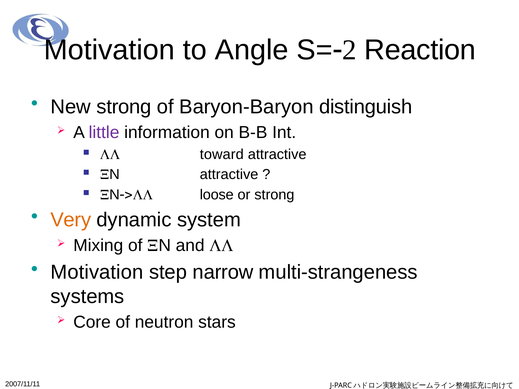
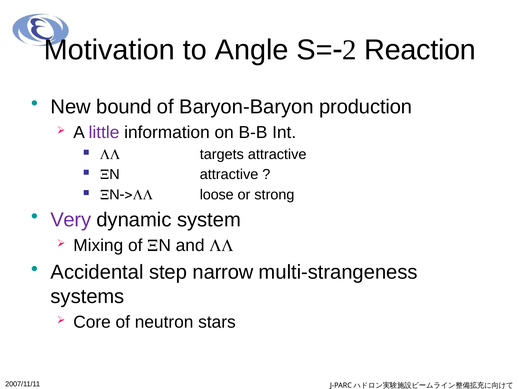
New strong: strong -> bound
distinguish: distinguish -> production
toward: toward -> targets
Very colour: orange -> purple
Motivation at (97, 272): Motivation -> Accidental
